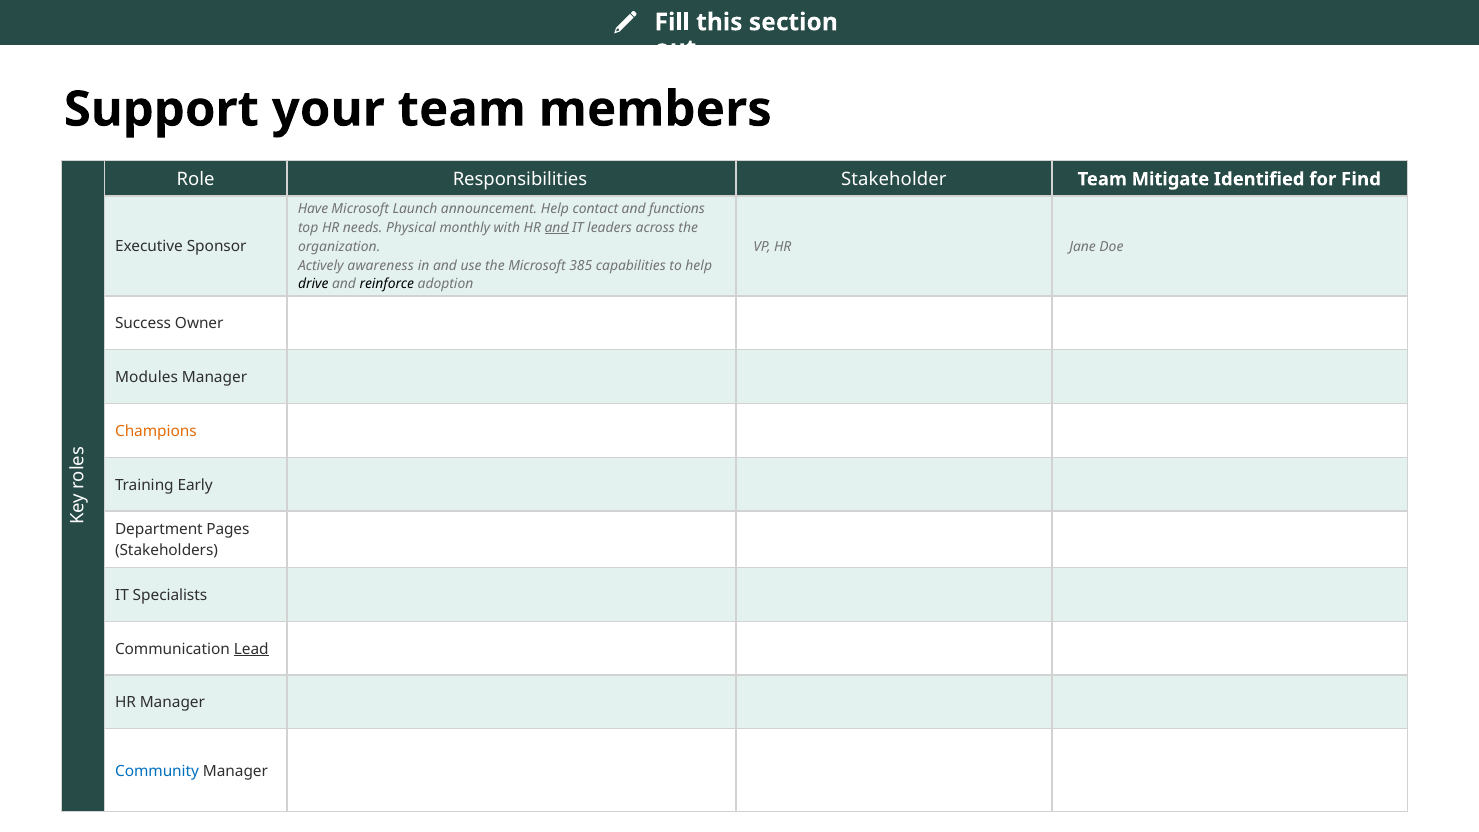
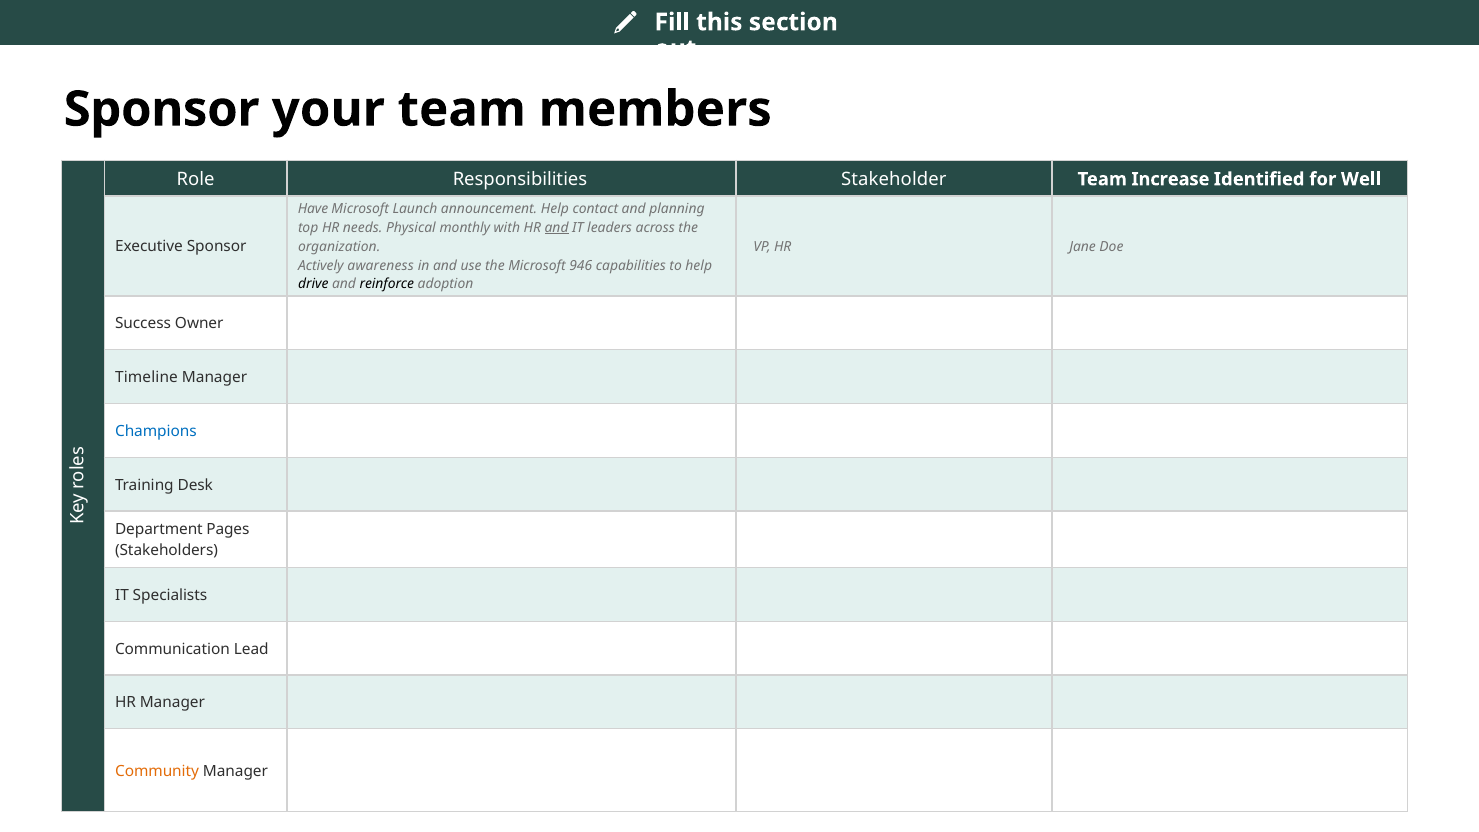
Support at (161, 109): Support -> Sponsor
Mitigate: Mitigate -> Increase
Find: Find -> Well
functions: functions -> planning
385: 385 -> 946
Modules: Modules -> Timeline
Champions colour: orange -> blue
Early: Early -> Desk
Lead underline: present -> none
Community colour: blue -> orange
